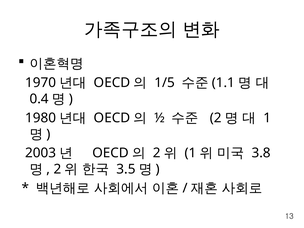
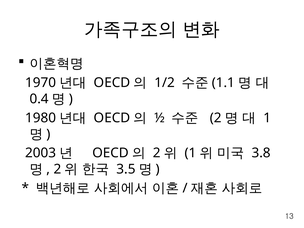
1/5: 1/5 -> 1/2
